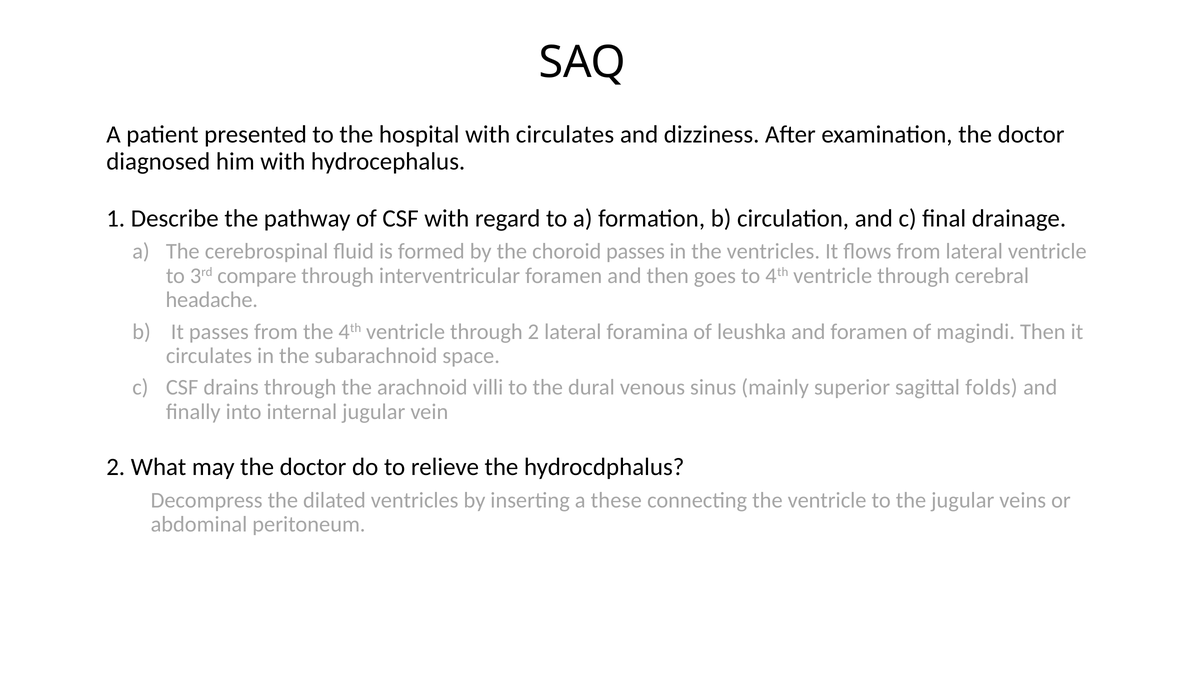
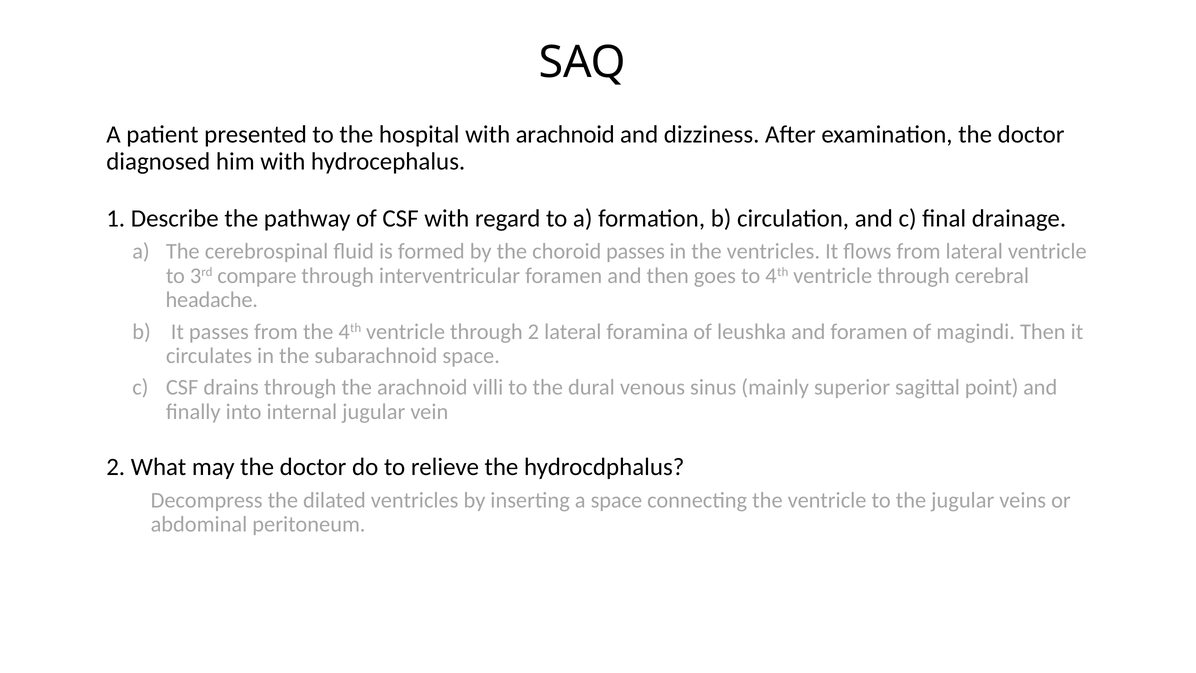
with circulates: circulates -> arachnoid
folds: folds -> point
a these: these -> space
